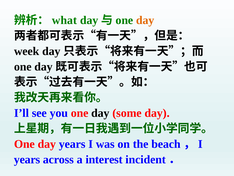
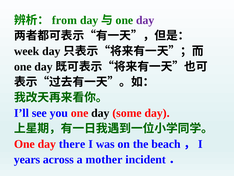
what: what -> from
day at (145, 20) colour: orange -> purple
day years: years -> there
interest: interest -> mother
